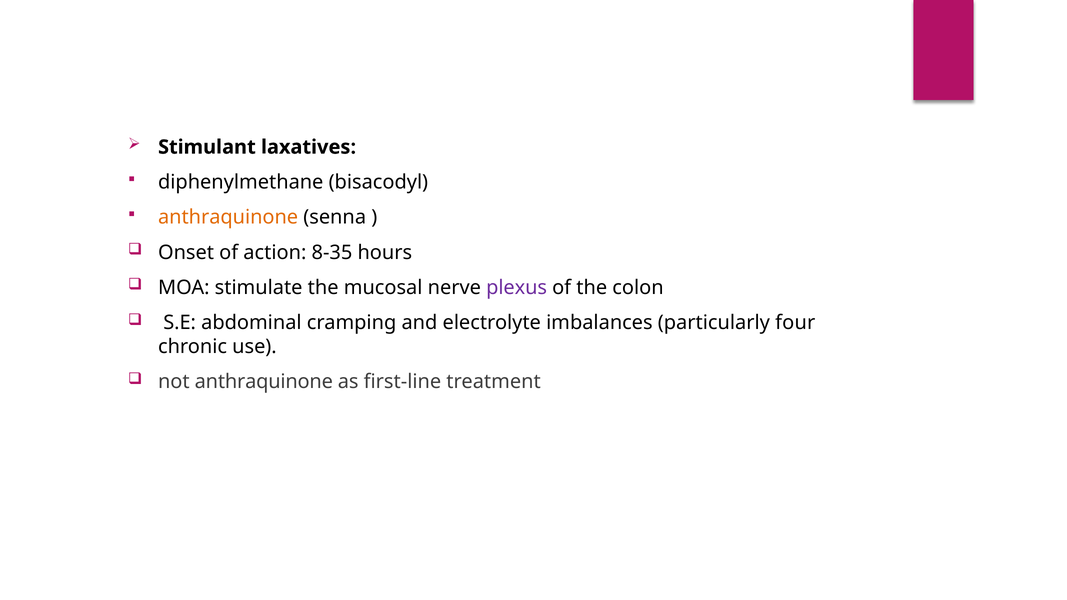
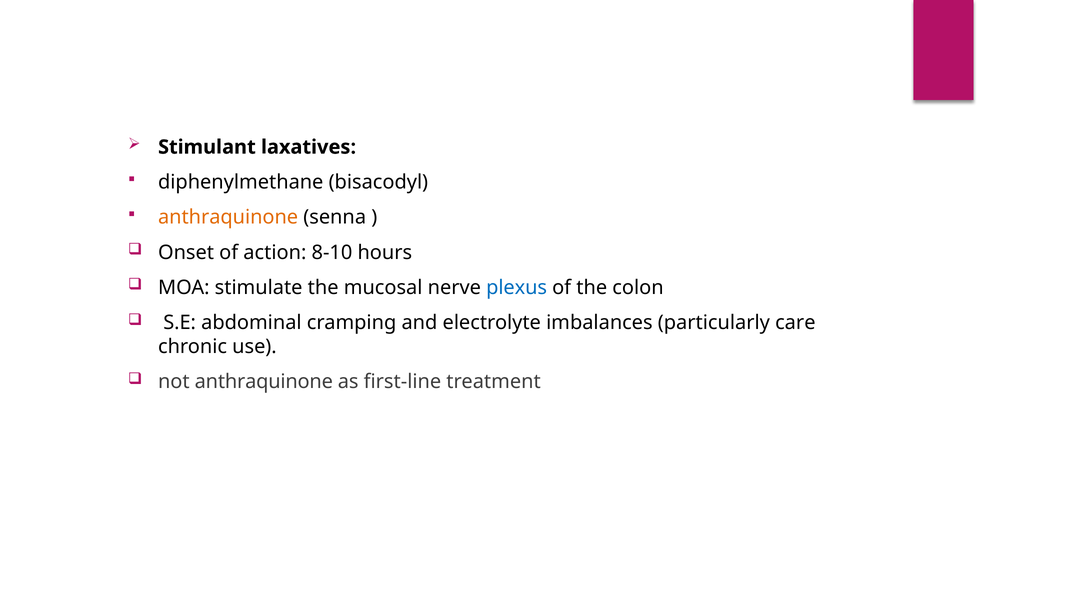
8-35: 8-35 -> 8-10
plexus colour: purple -> blue
four: four -> care
